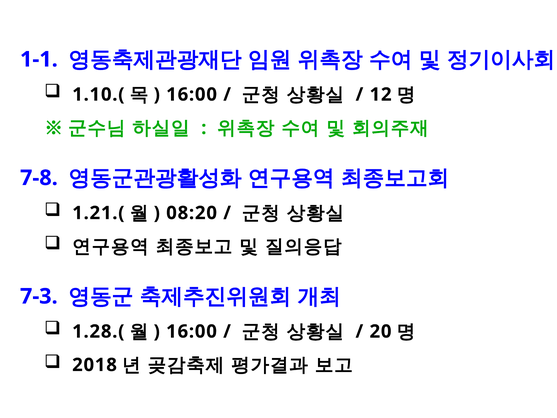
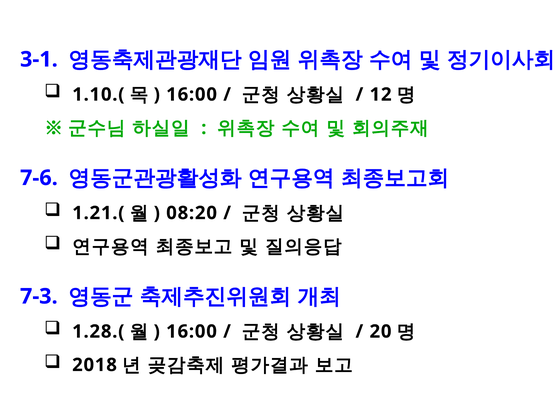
1-1: 1-1 -> 3-1
7-8: 7-8 -> 7-6
